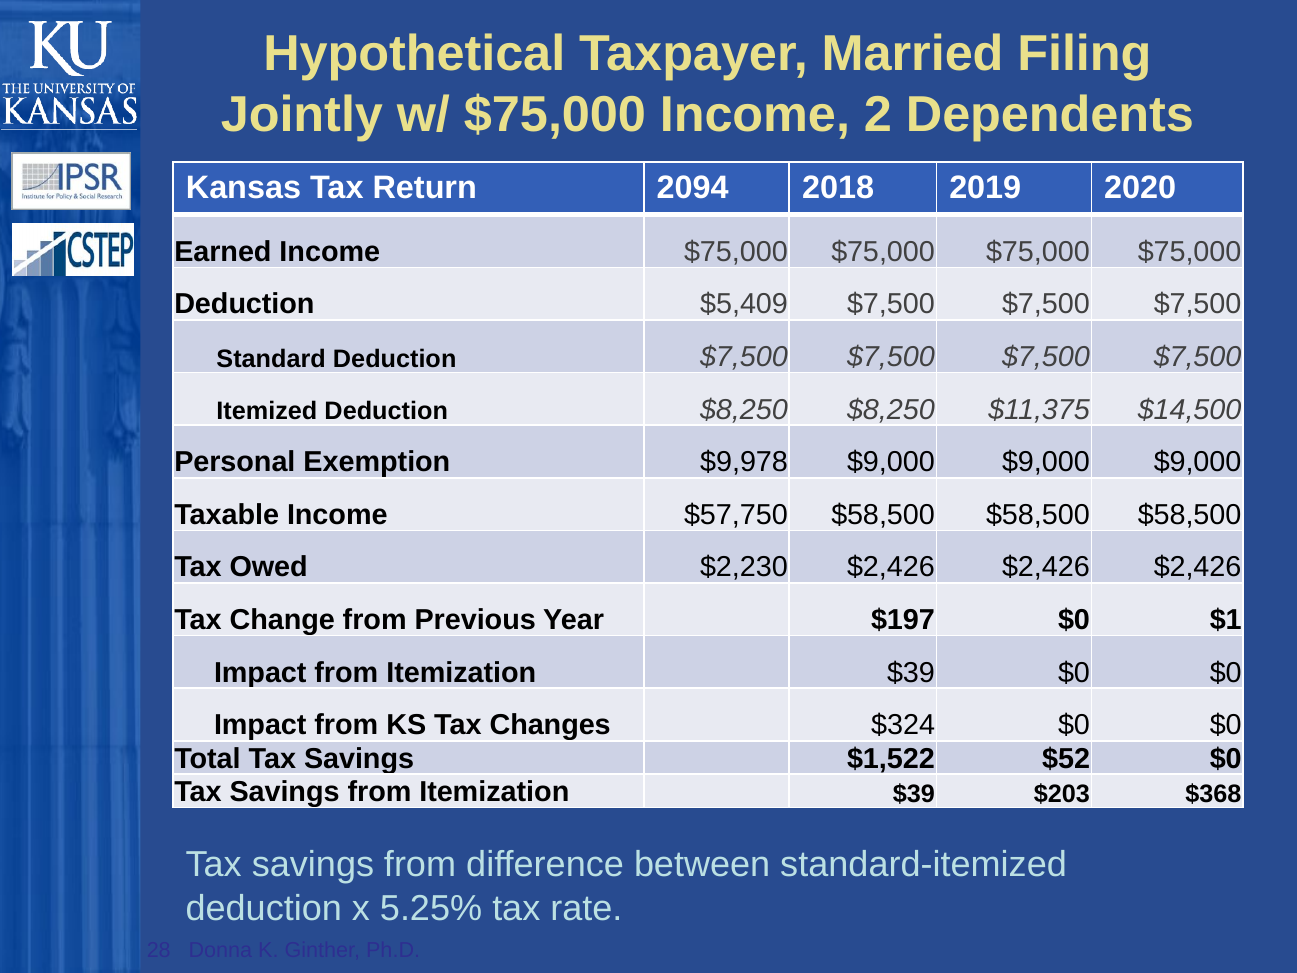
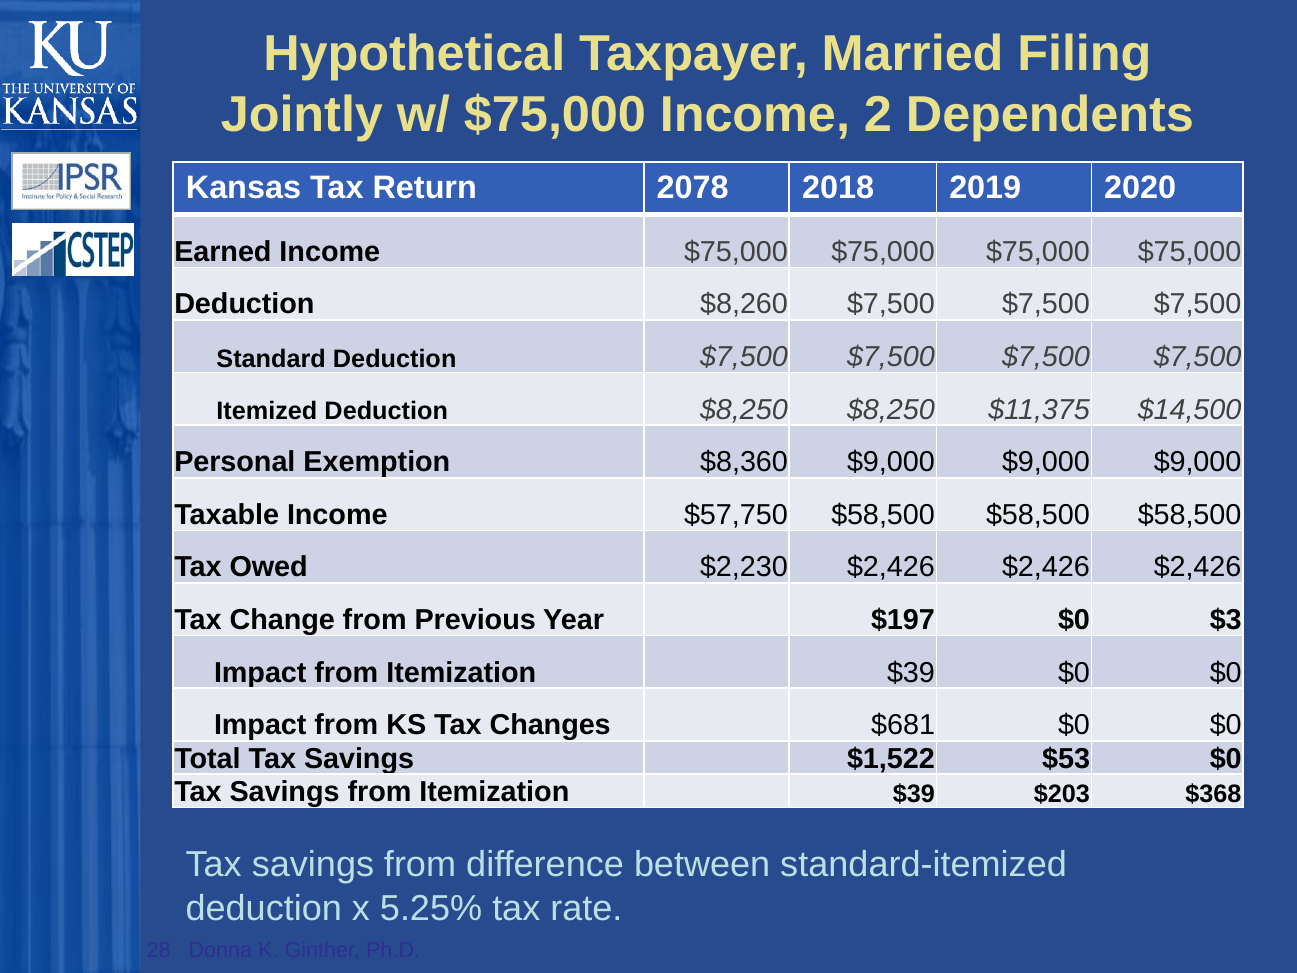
2094: 2094 -> 2078
$5,409: $5,409 -> $8,260
$9,978: $9,978 -> $8,360
$1: $1 -> $3
$324: $324 -> $681
$52: $52 -> $53
